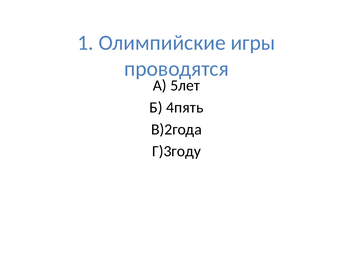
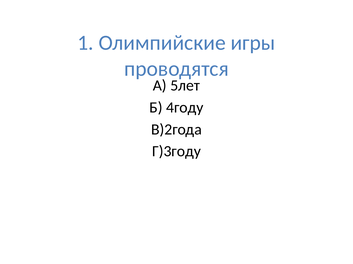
4пять: 4пять -> 4году
